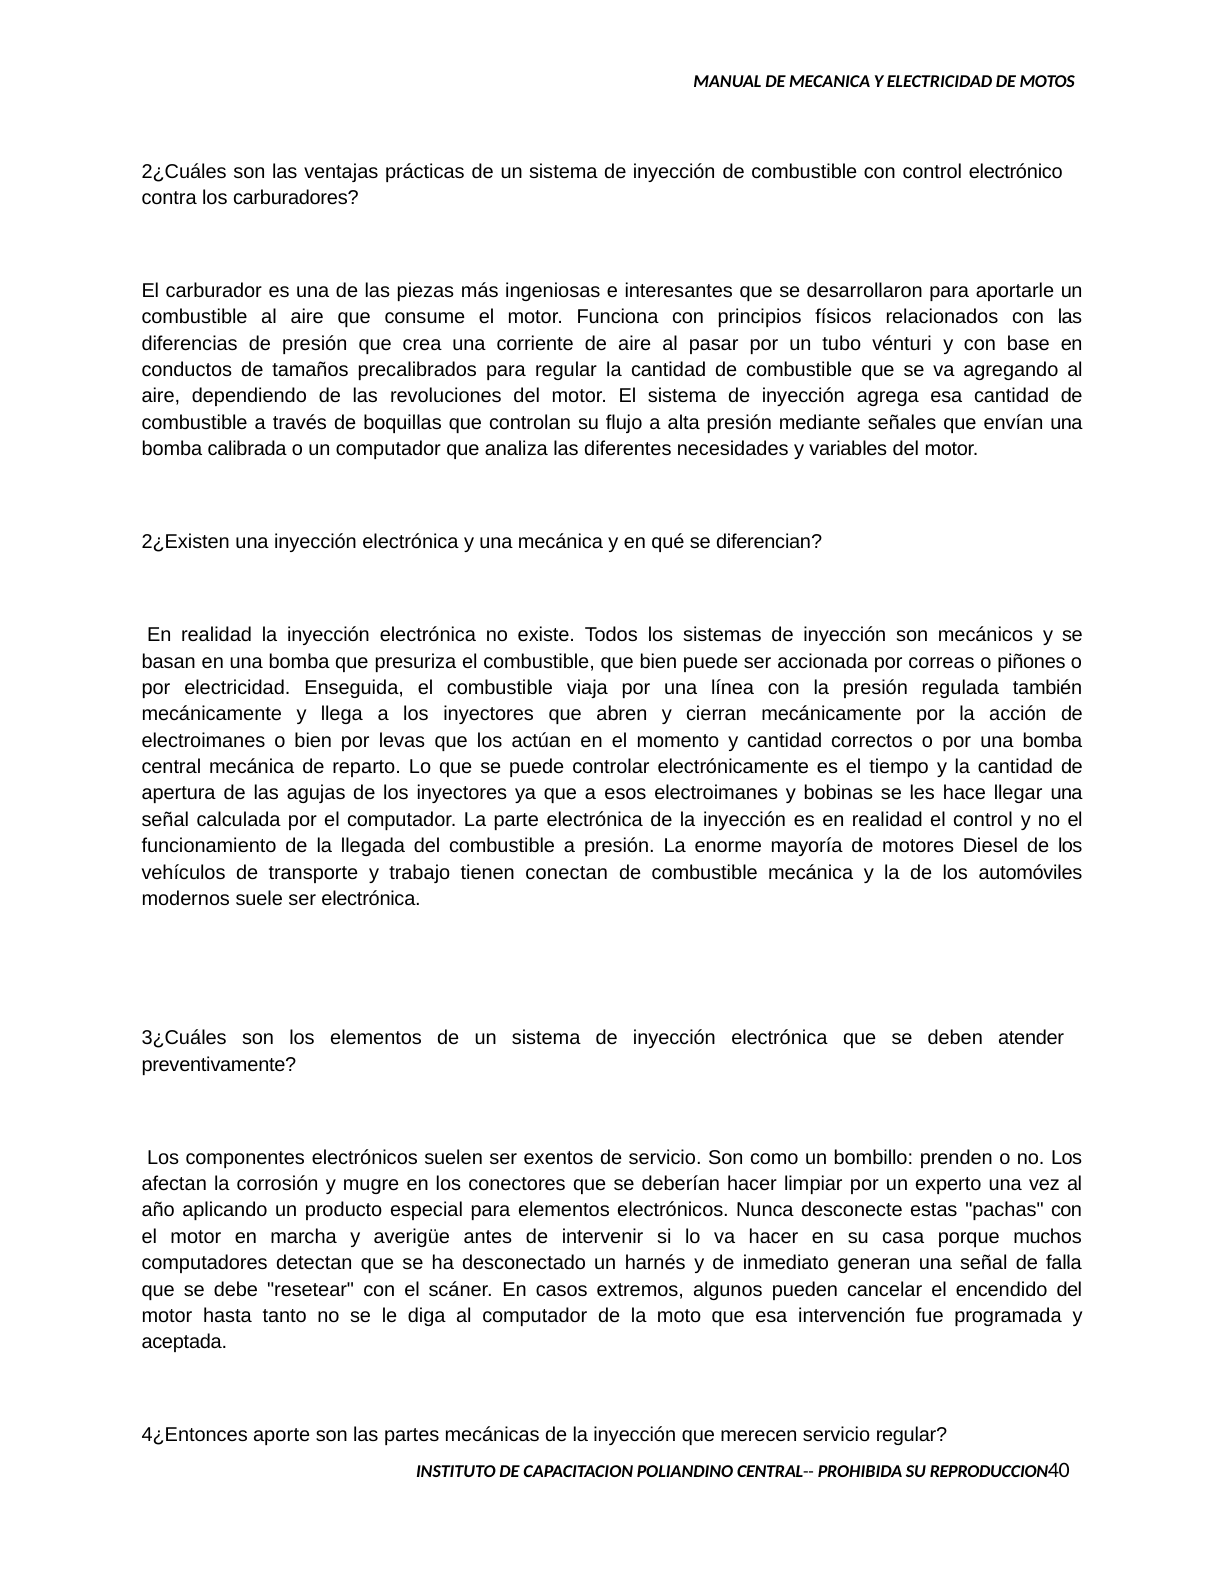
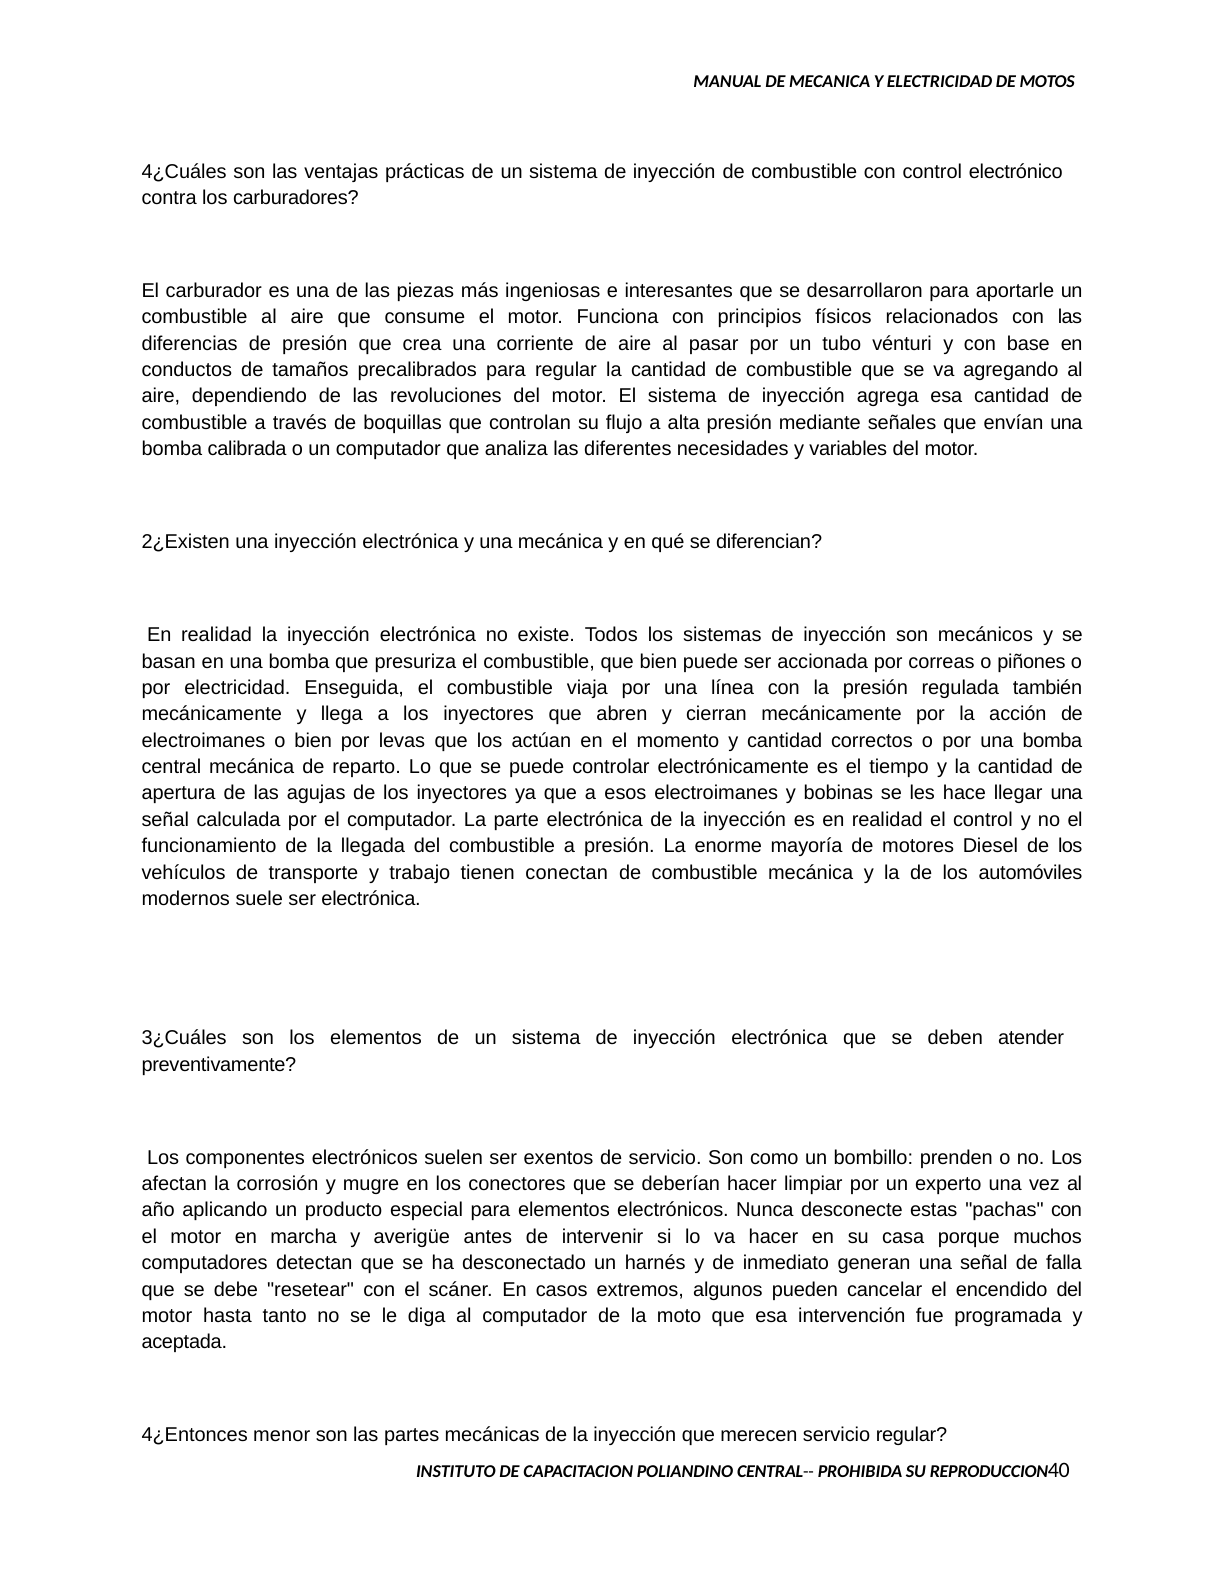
2¿Cuáles: 2¿Cuáles -> 4¿Cuáles
aporte: aporte -> menor
